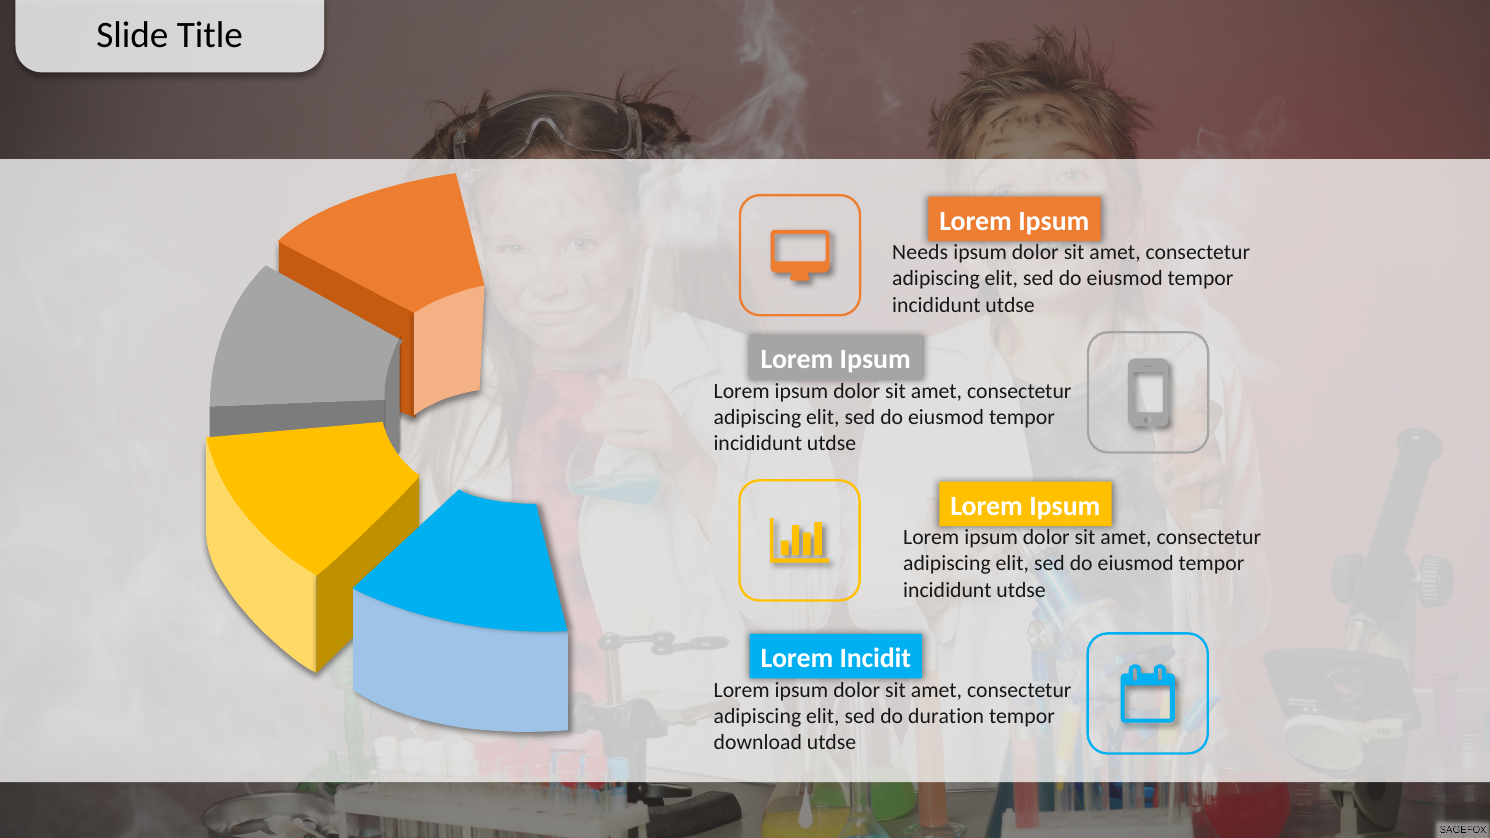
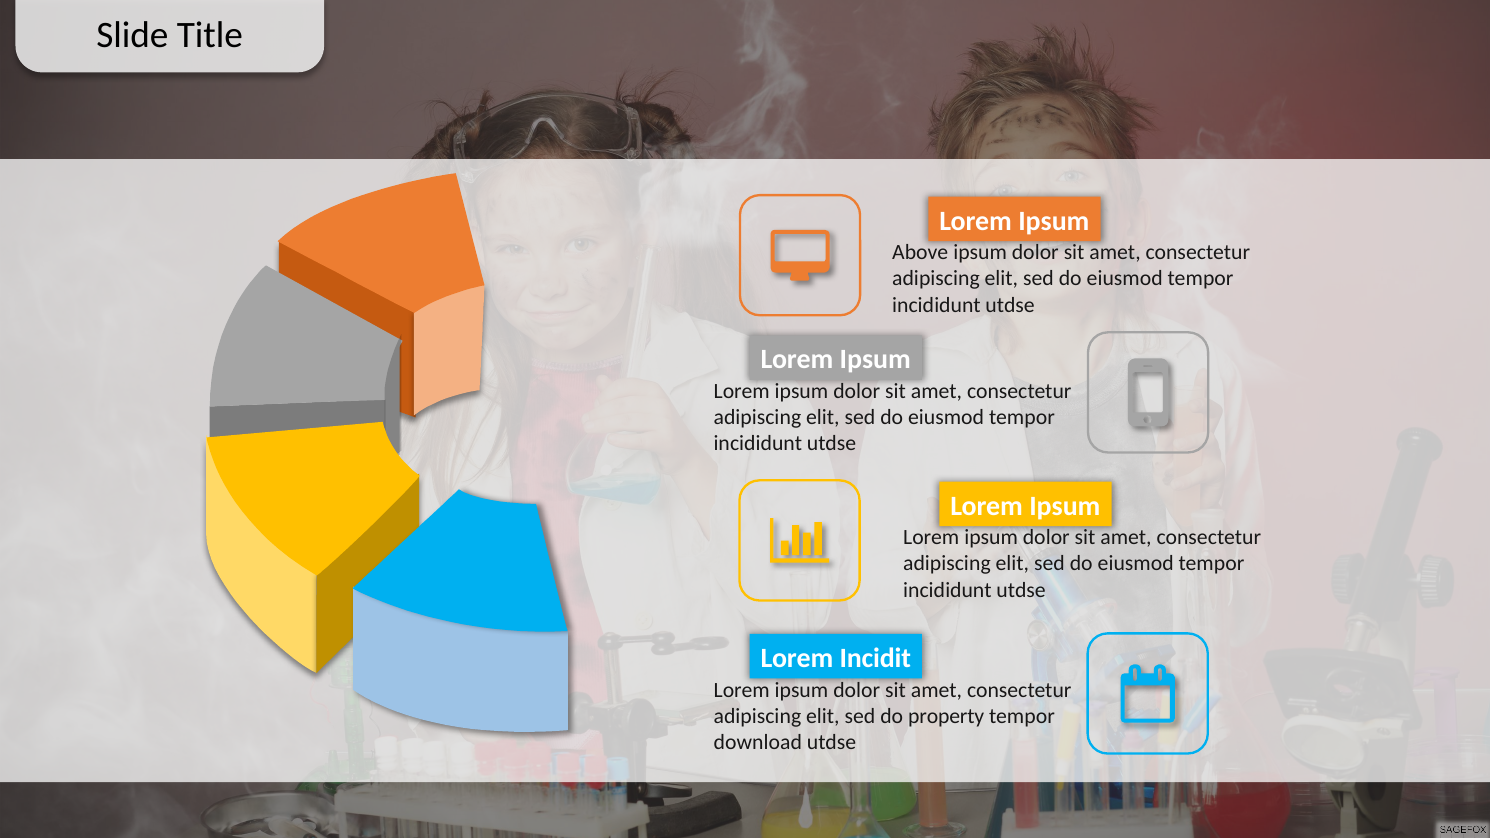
Needs: Needs -> Above
duration: duration -> property
